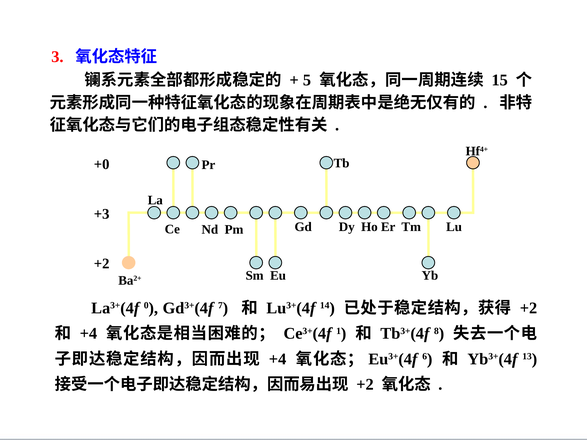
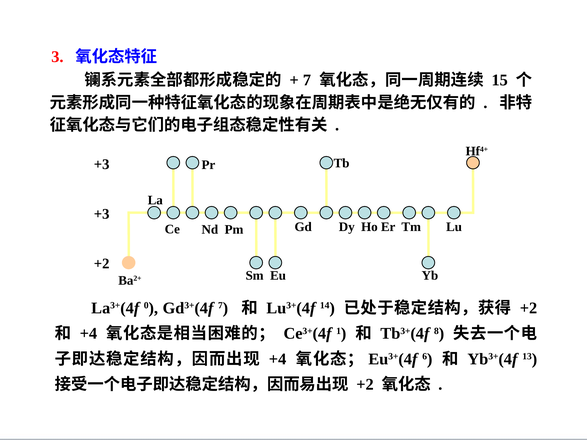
5 at (307, 80): 5 -> 7
+0 at (102, 165): +0 -> +3
